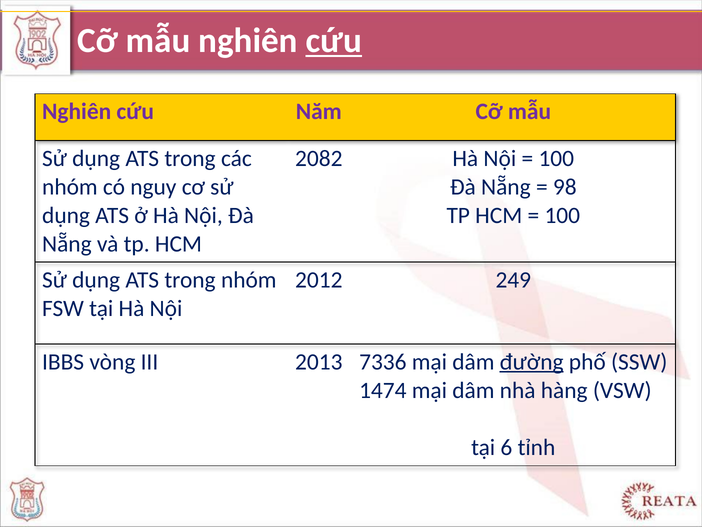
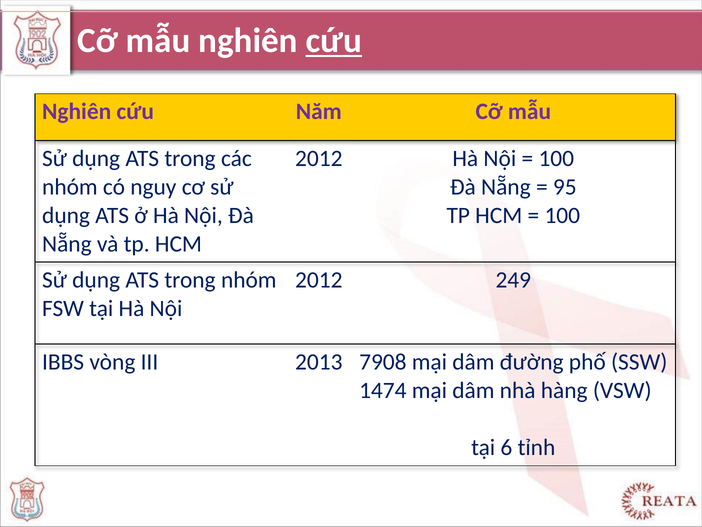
2082 at (319, 158): 2082 -> 2012
98: 98 -> 95
7336: 7336 -> 7908
đường underline: present -> none
